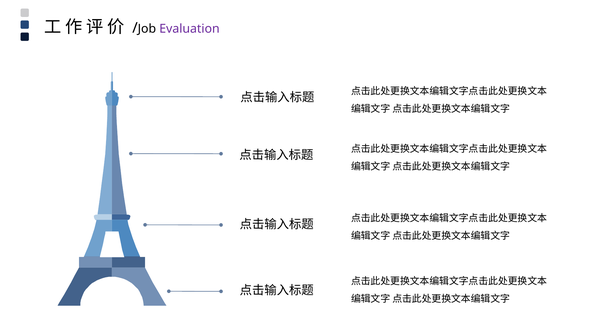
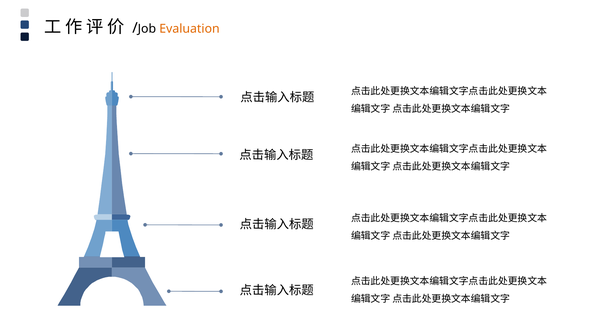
Evaluation colour: purple -> orange
